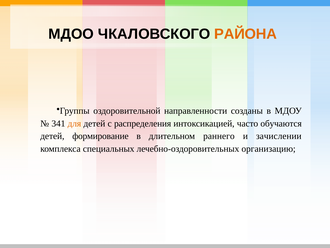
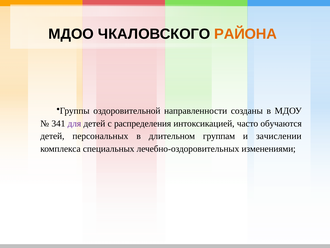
для colour: orange -> purple
формирование: формирование -> персональных
раннего: раннего -> группам
организацию: организацию -> изменениями
